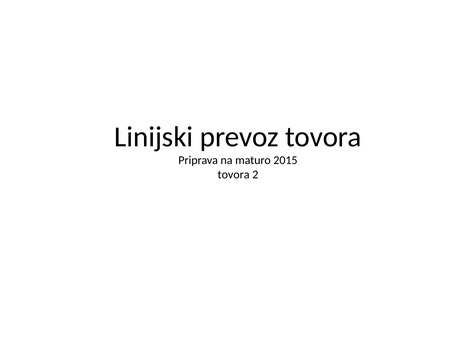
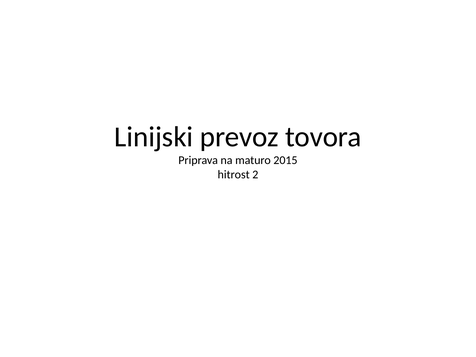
tovora at (234, 175): tovora -> hitrost
